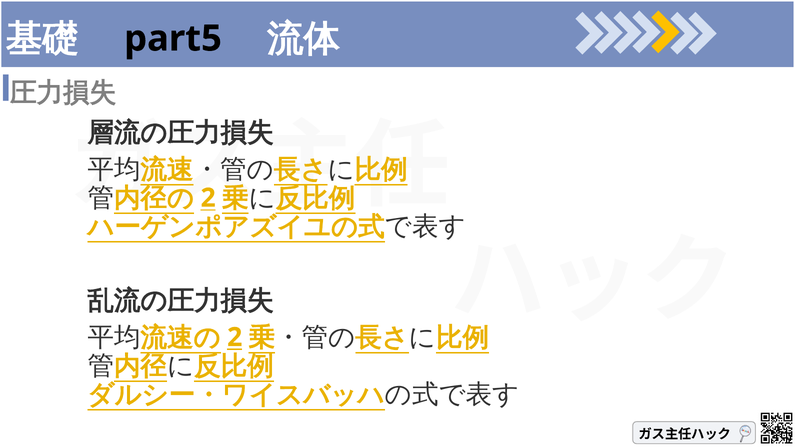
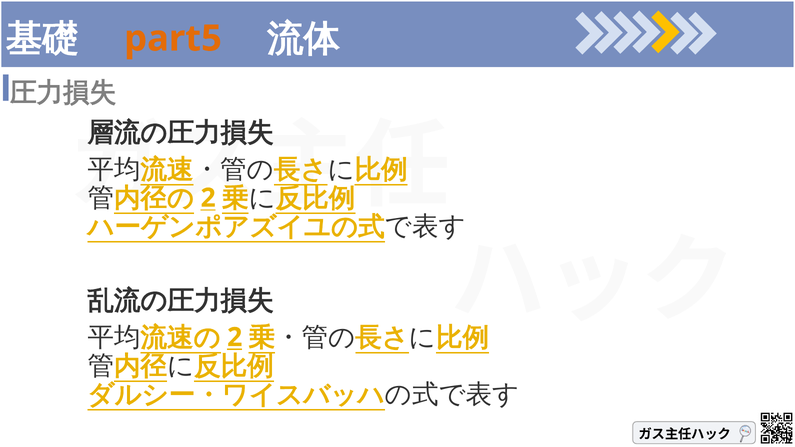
part5 colour: black -> orange
